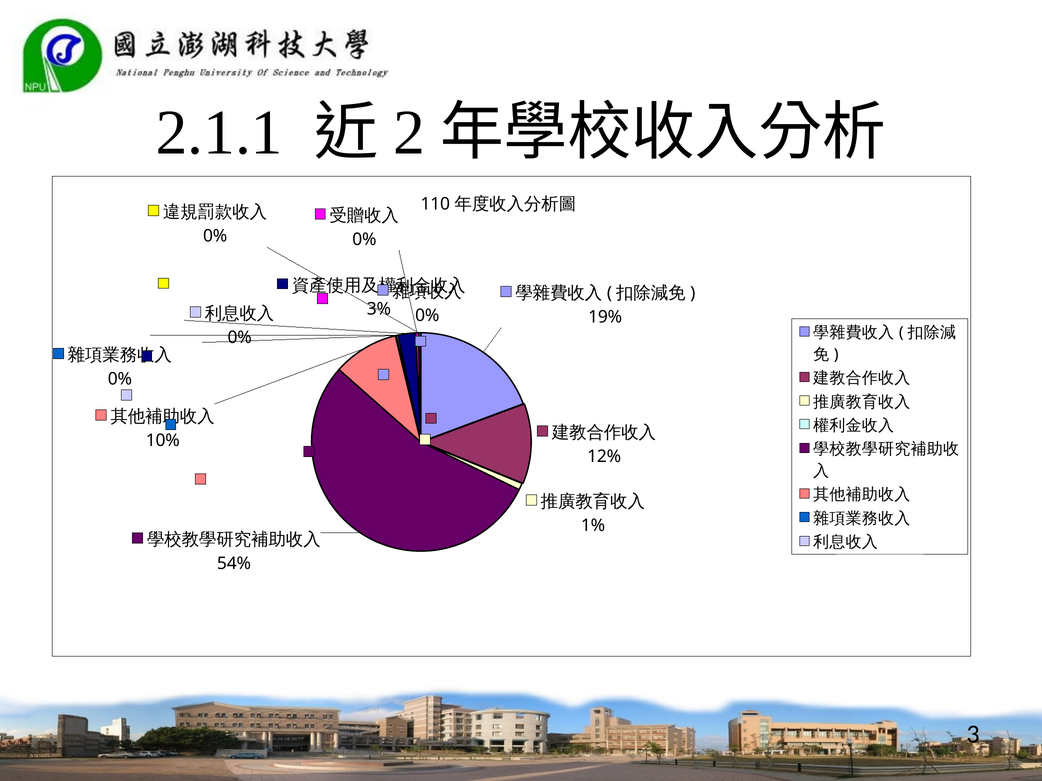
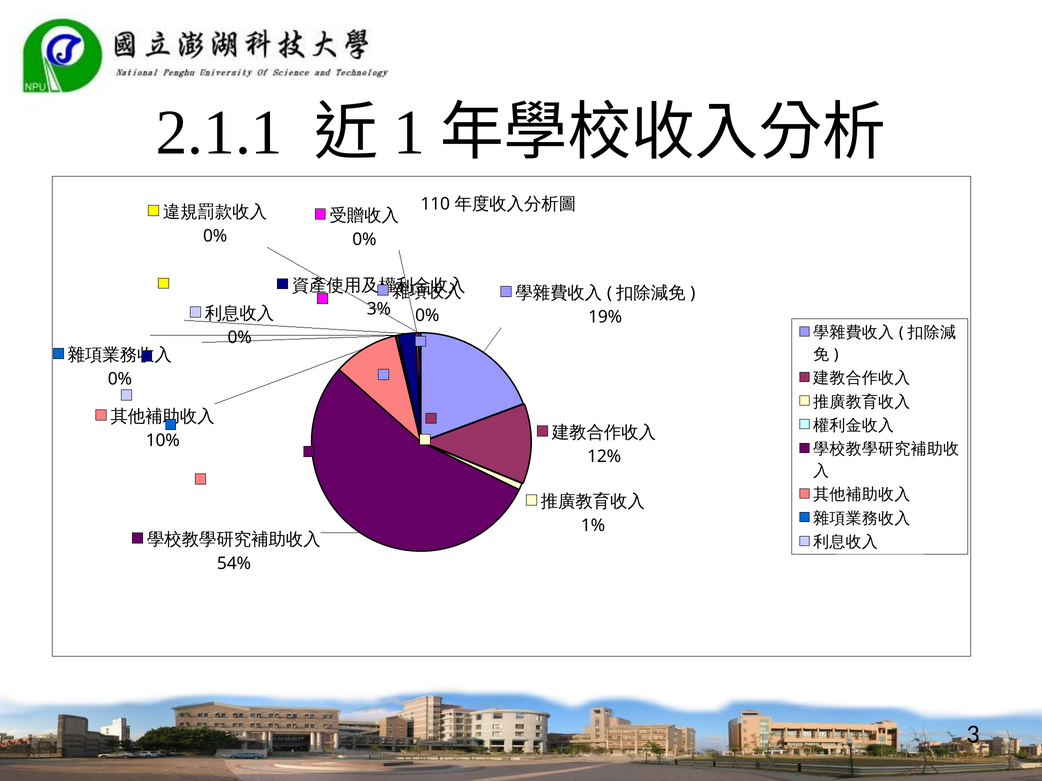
2: 2 -> 1
